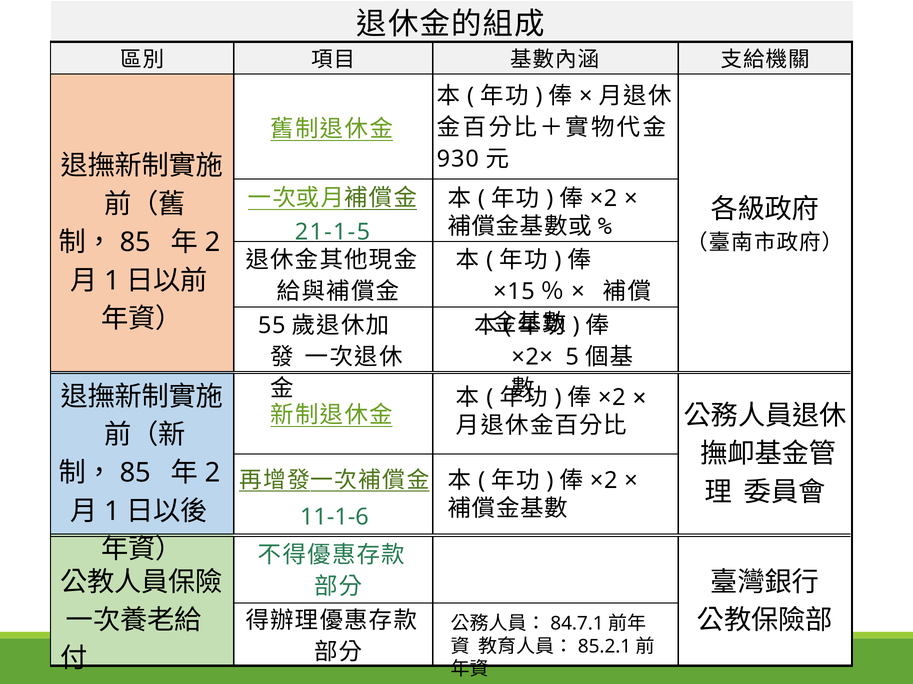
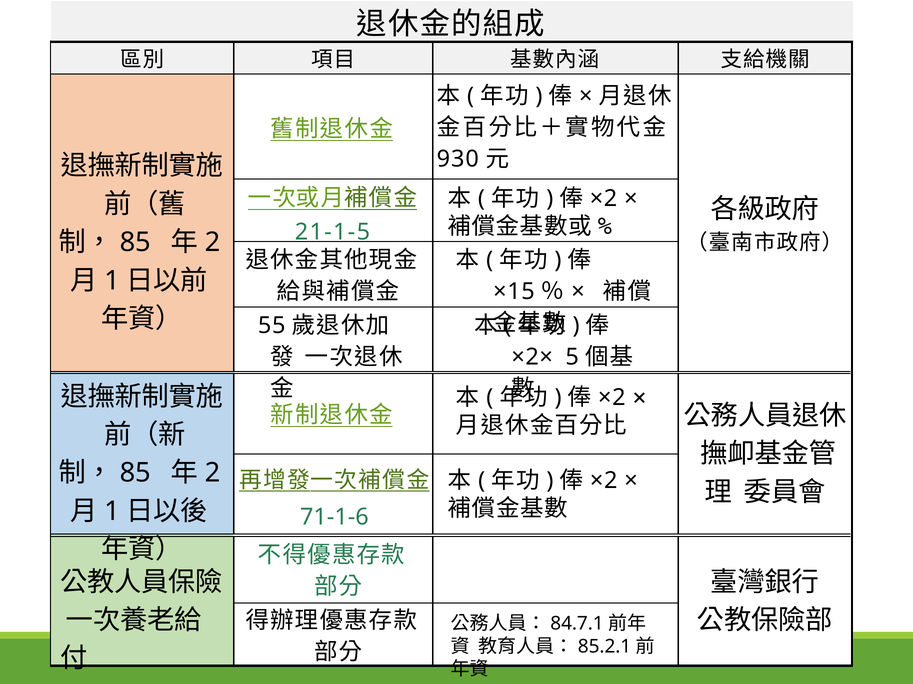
11-1-6: 11-1-6 -> 71-1-6
